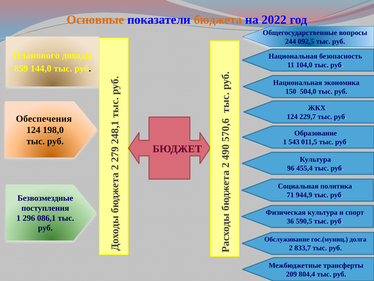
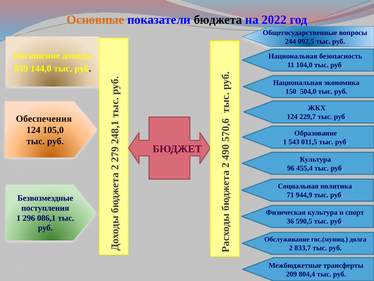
бюджета colour: orange -> black
Планового: Планового -> Погашение
198,0: 198,0 -> 105,0
